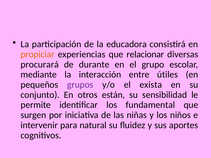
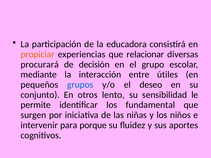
durante: durante -> decisión
grupos colour: purple -> blue
exista: exista -> deseo
están: están -> lento
natural: natural -> porque
